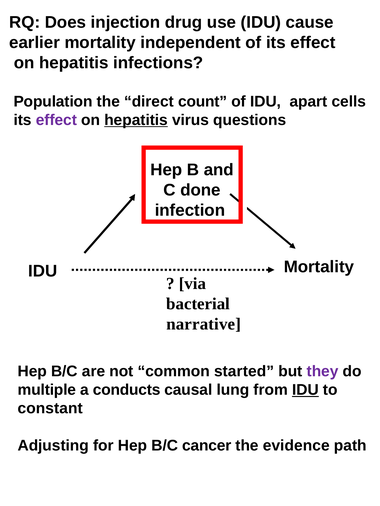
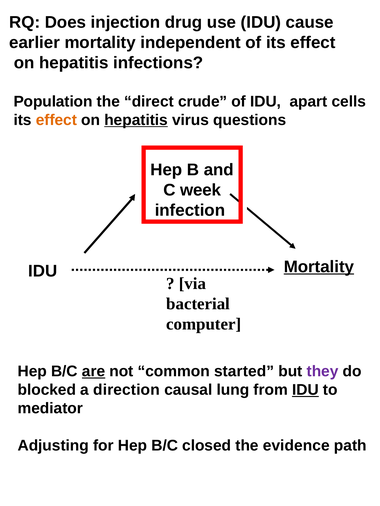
count: count -> crude
effect at (56, 120) colour: purple -> orange
done: done -> week
Mortality at (319, 267) underline: none -> present
narrative: narrative -> computer
are underline: none -> present
multiple: multiple -> blocked
conducts: conducts -> direction
constant: constant -> mediator
cancer: cancer -> closed
